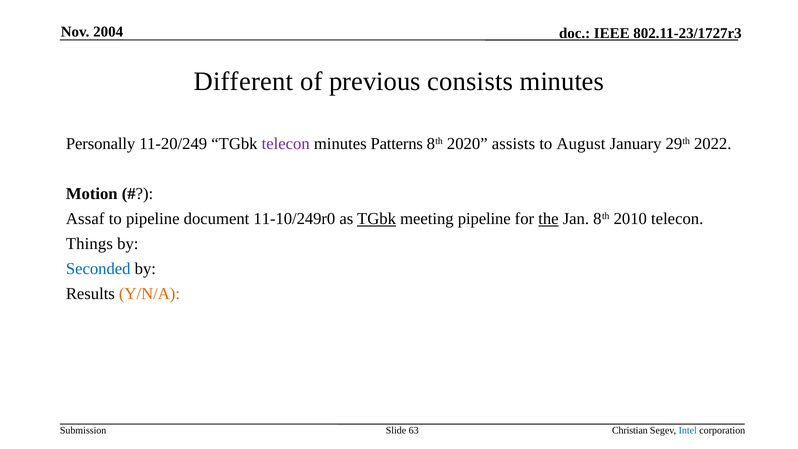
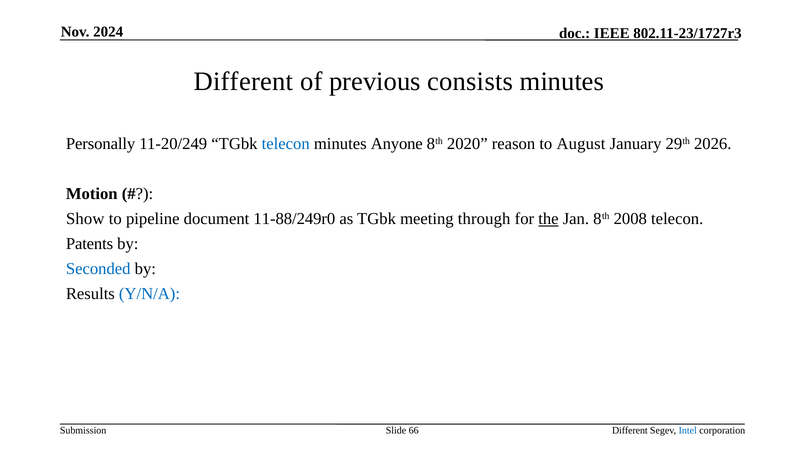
2004: 2004 -> 2024
telecon at (286, 144) colour: purple -> blue
Patterns: Patterns -> Anyone
assists: assists -> reason
2022: 2022 -> 2026
Assaf: Assaf -> Show
11-10/249r0: 11-10/249r0 -> 11-88/249r0
TGbk at (377, 219) underline: present -> none
meeting pipeline: pipeline -> through
2010: 2010 -> 2008
Things: Things -> Patents
Y/N/A colour: orange -> blue
63: 63 -> 66
Christian at (630, 431): Christian -> Different
